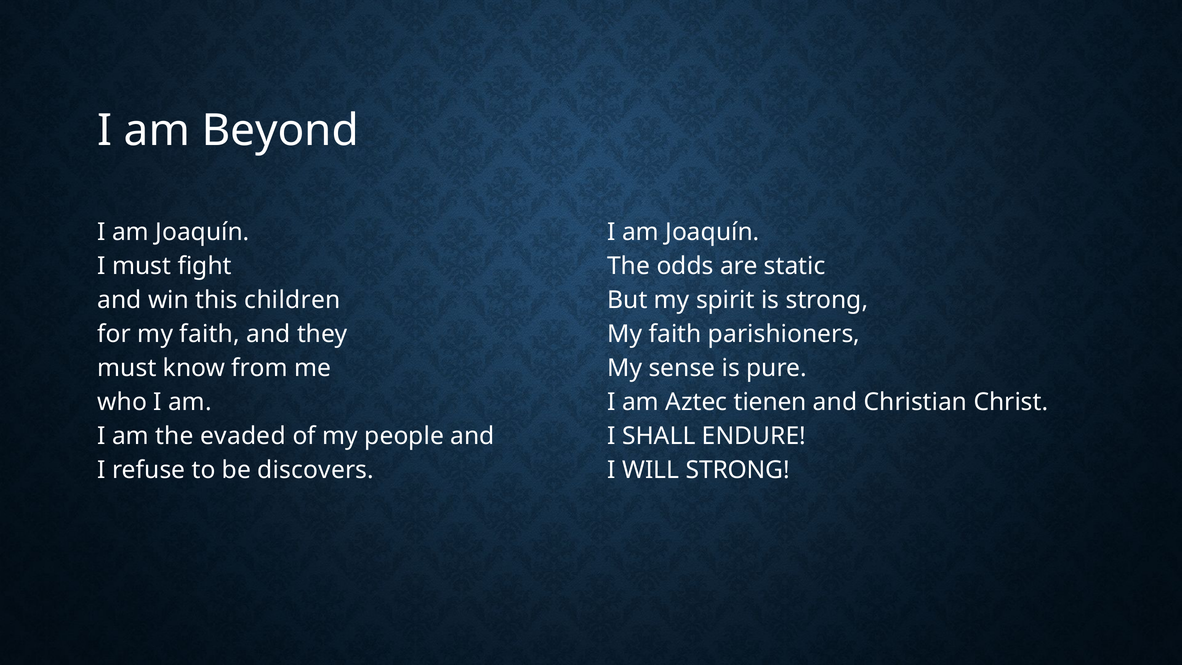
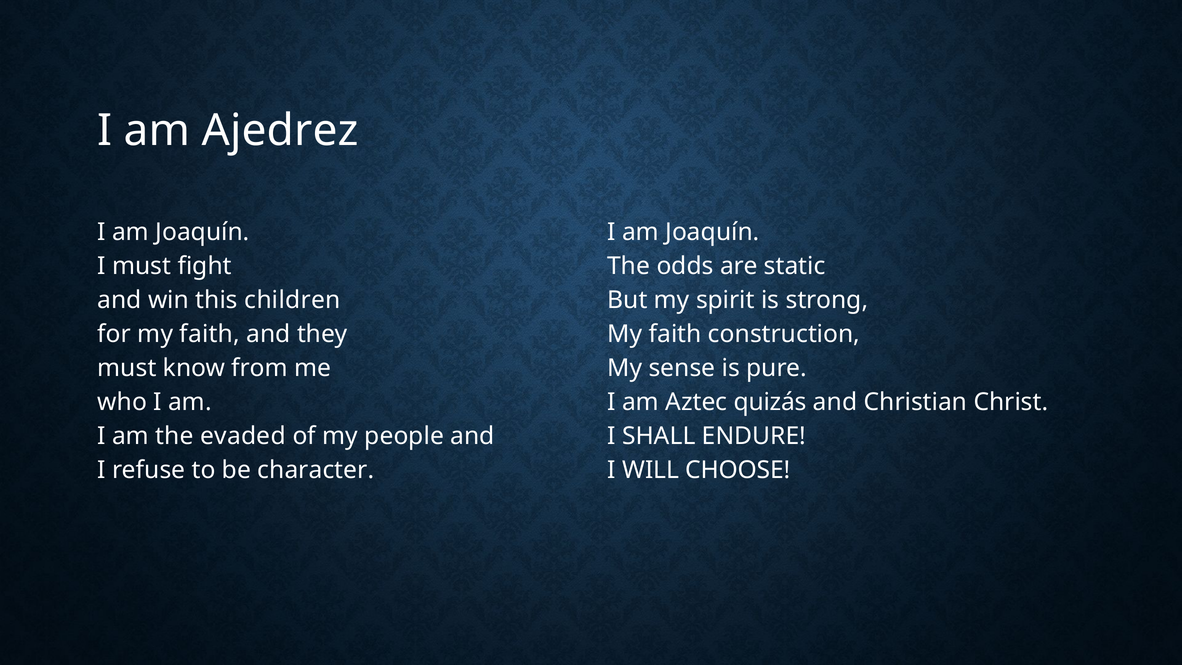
Beyond: Beyond -> Ajedrez
parishioners: parishioners -> construction
tienen: tienen -> quizás
discovers: discovers -> character
WILL STRONG: STRONG -> CHOOSE
